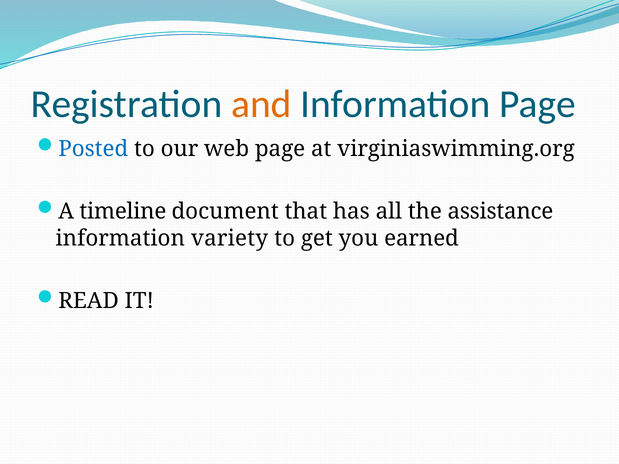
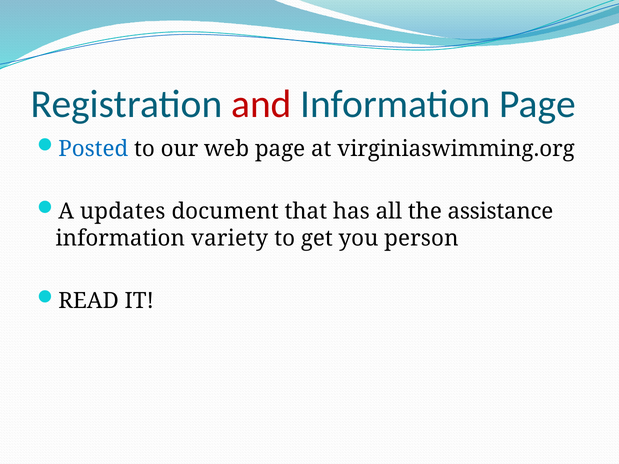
and colour: orange -> red
timeline: timeline -> updates
earned: earned -> person
